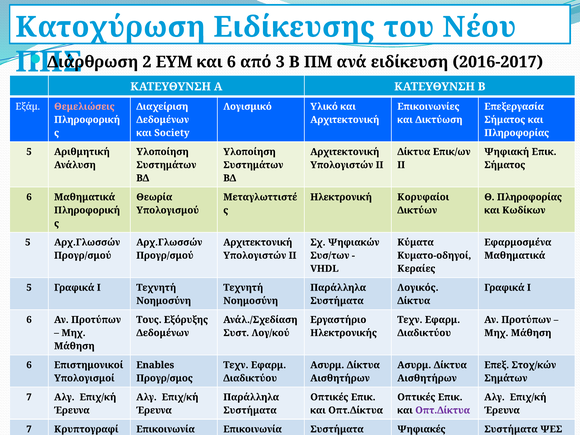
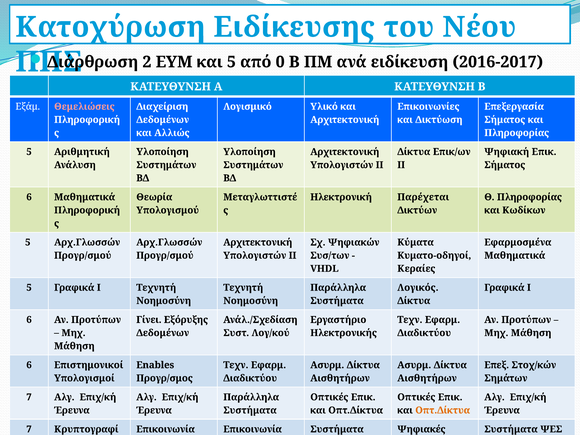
και 6: 6 -> 5
3: 3 -> 0
Society: Society -> Αλλιώς
Κορυφαίοι: Κορυφαίοι -> Παρέχεται
Τους: Τους -> Γίνει
Οπτ.Δίκτυα at (443, 410) colour: purple -> orange
